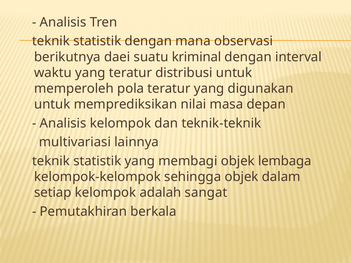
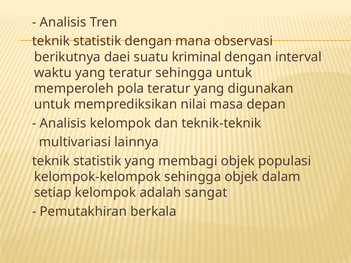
teratur distribusi: distribusi -> sehingga
lembaga: lembaga -> populasi
